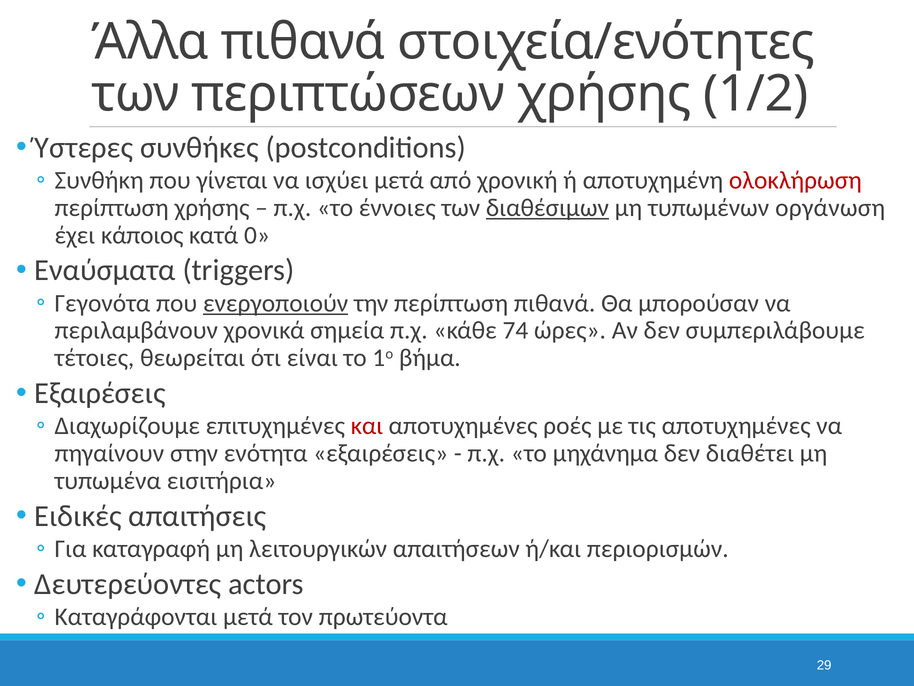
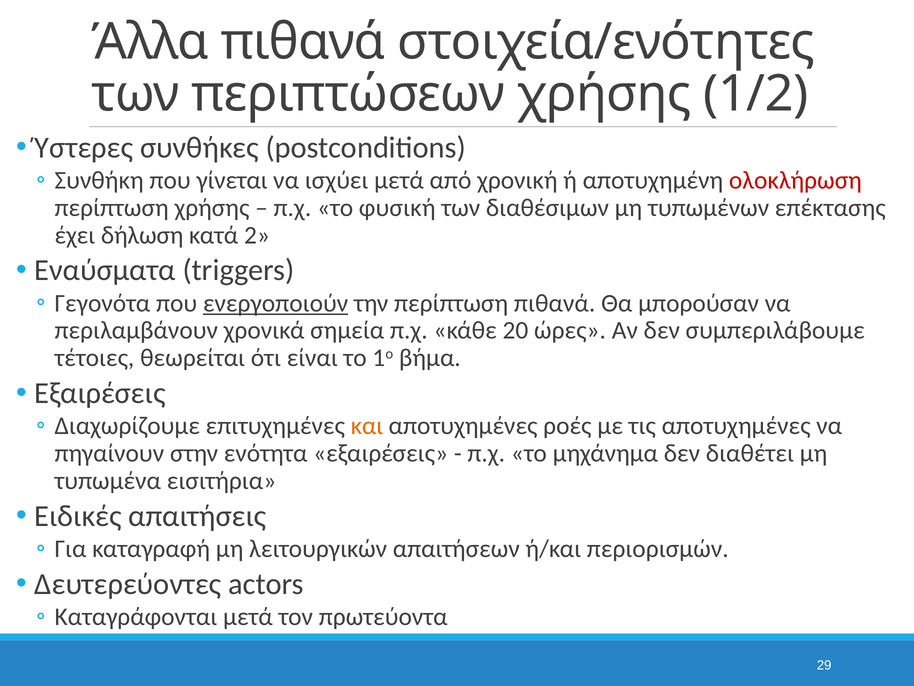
έννοιες: έννοιες -> φυσική
διαθέσιμων underline: present -> none
οργάνωση: οργάνωση -> επέκτασης
κάποιος: κάποιος -> δήλωση
0: 0 -> 2
74: 74 -> 20
και colour: red -> orange
